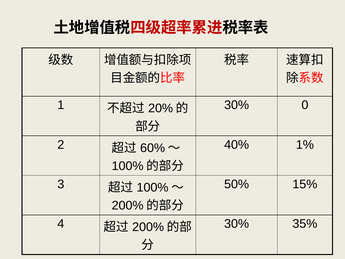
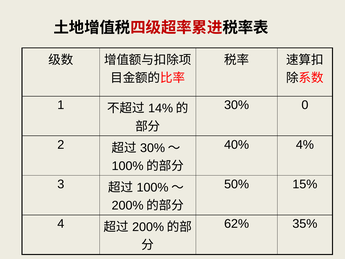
20%: 20% -> 14%
60% at (153, 148): 60% -> 30%
1%: 1% -> 4%
30% at (237, 224): 30% -> 62%
